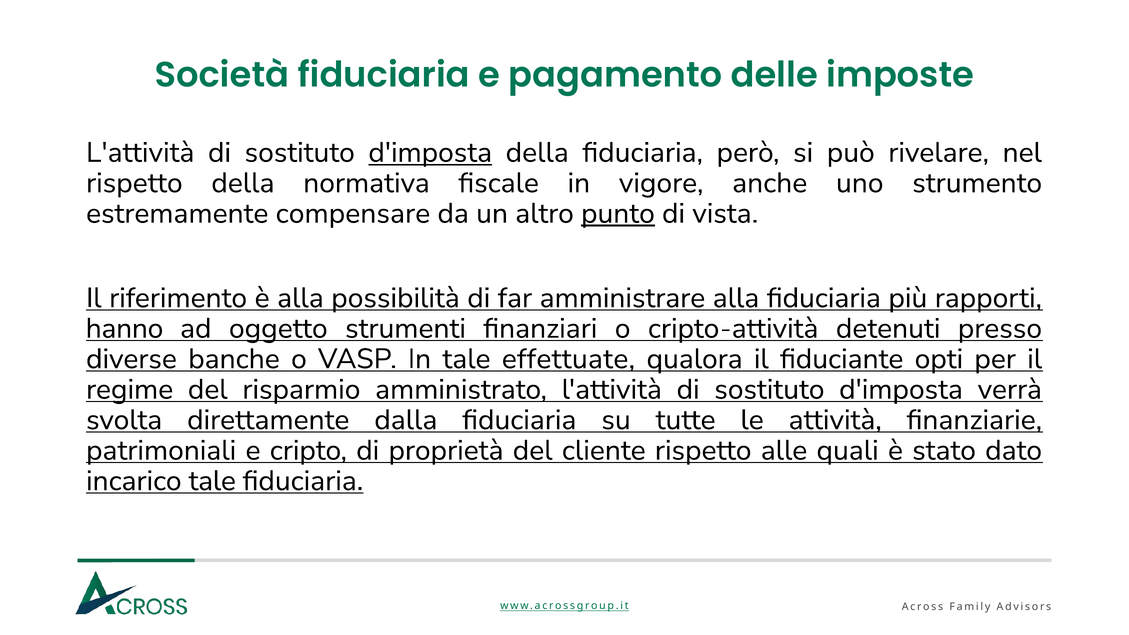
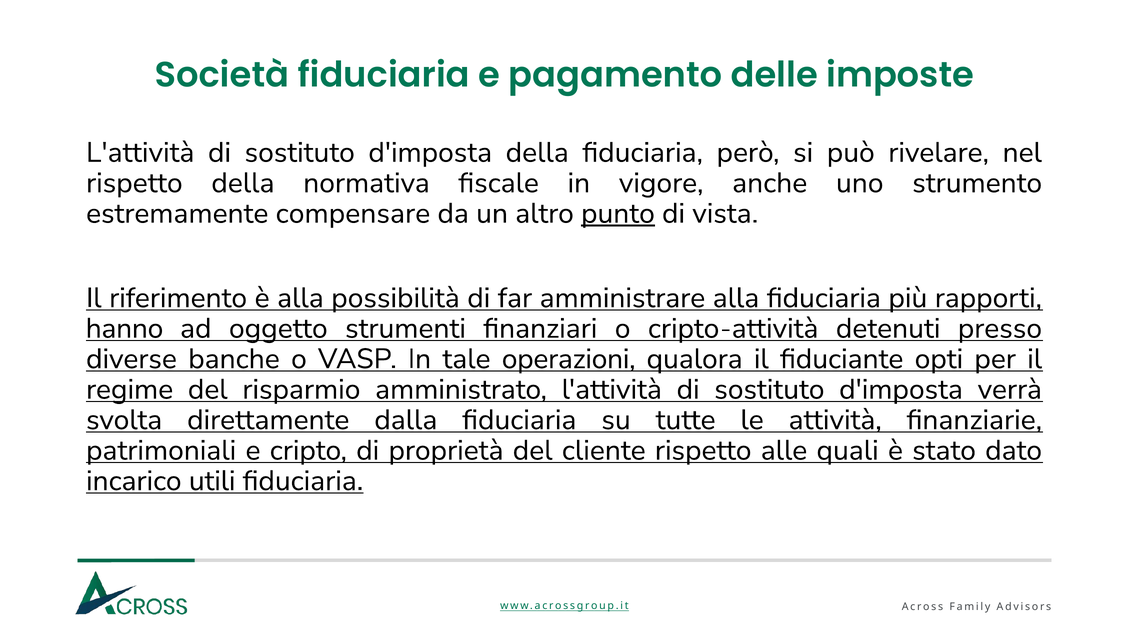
d'imposta at (430, 153) underline: present -> none
effettuate: effettuate -> operazioni
incarico tale: tale -> utili
